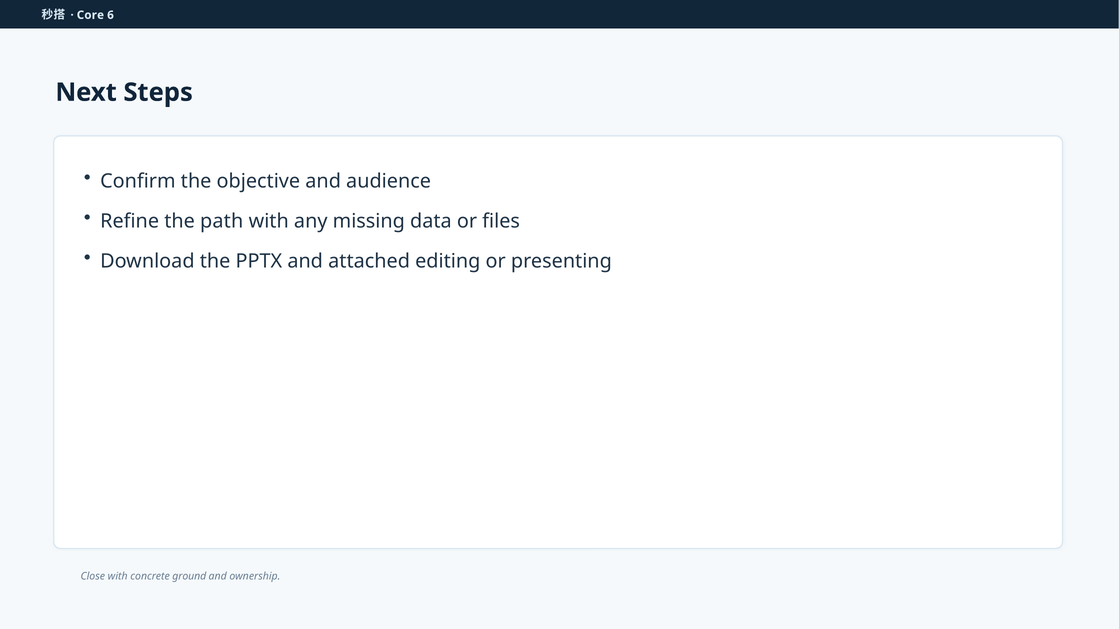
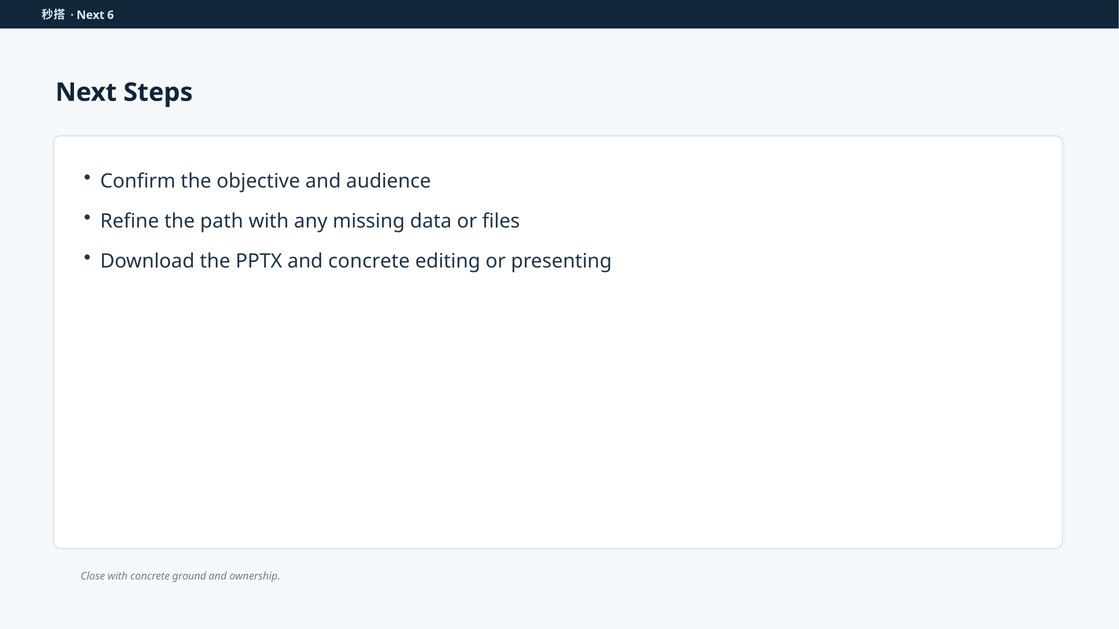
Core at (90, 15): Core -> Next
and attached: attached -> concrete
